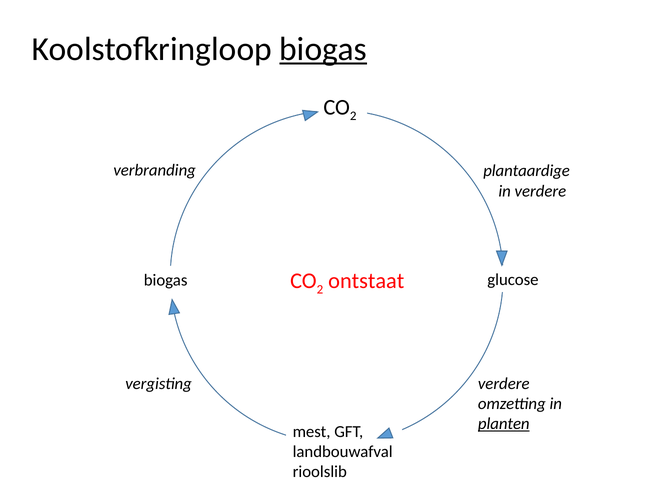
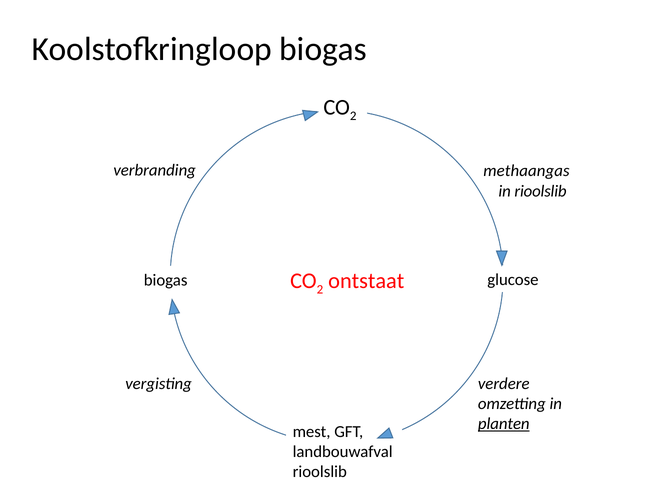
biogas at (323, 49) underline: present -> none
plantaardige: plantaardige -> methaangas
in verdere: verdere -> rioolslib
